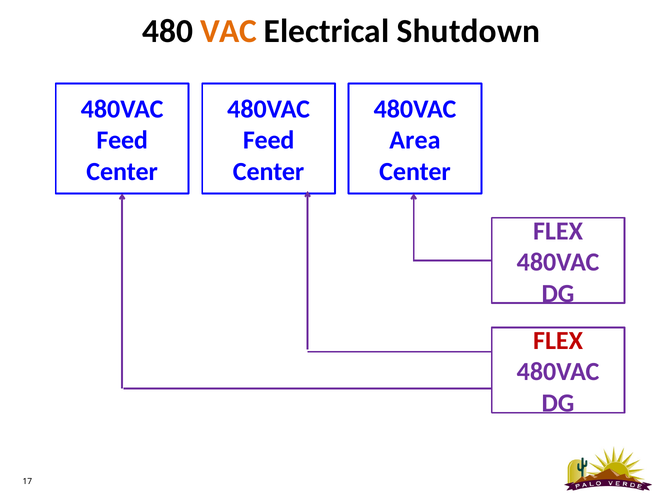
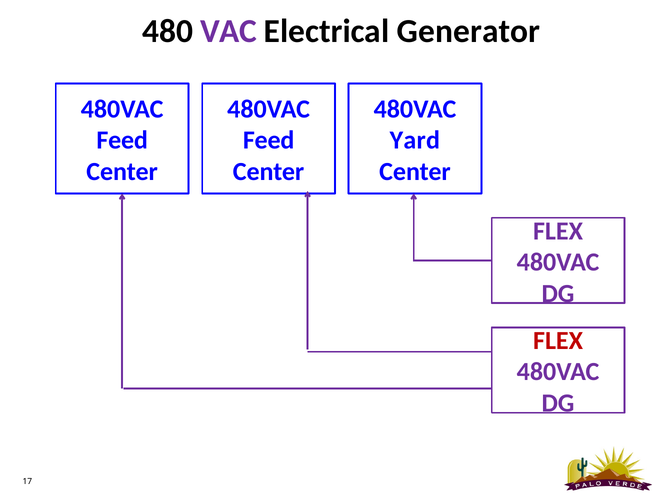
VAC colour: orange -> purple
Shutdown: Shutdown -> Generator
Area: Area -> Yard
